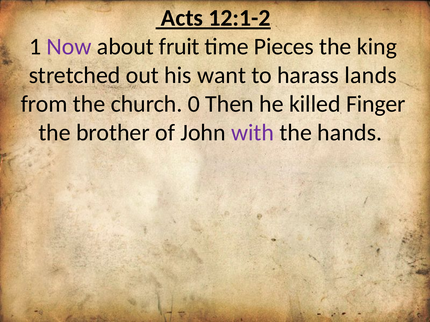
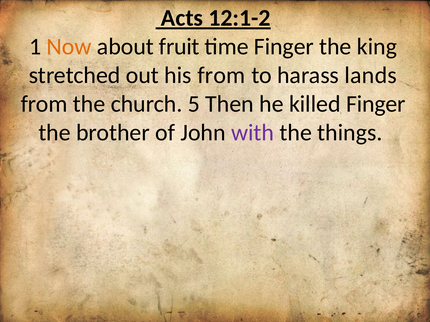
Now colour: purple -> orange
time Pieces: Pieces -> Finger
his want: want -> from
0: 0 -> 5
hands: hands -> things
